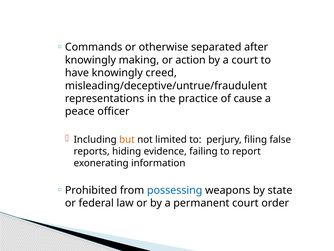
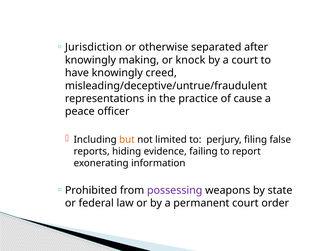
Commands: Commands -> Jurisdiction
action: action -> knock
possessing colour: blue -> purple
